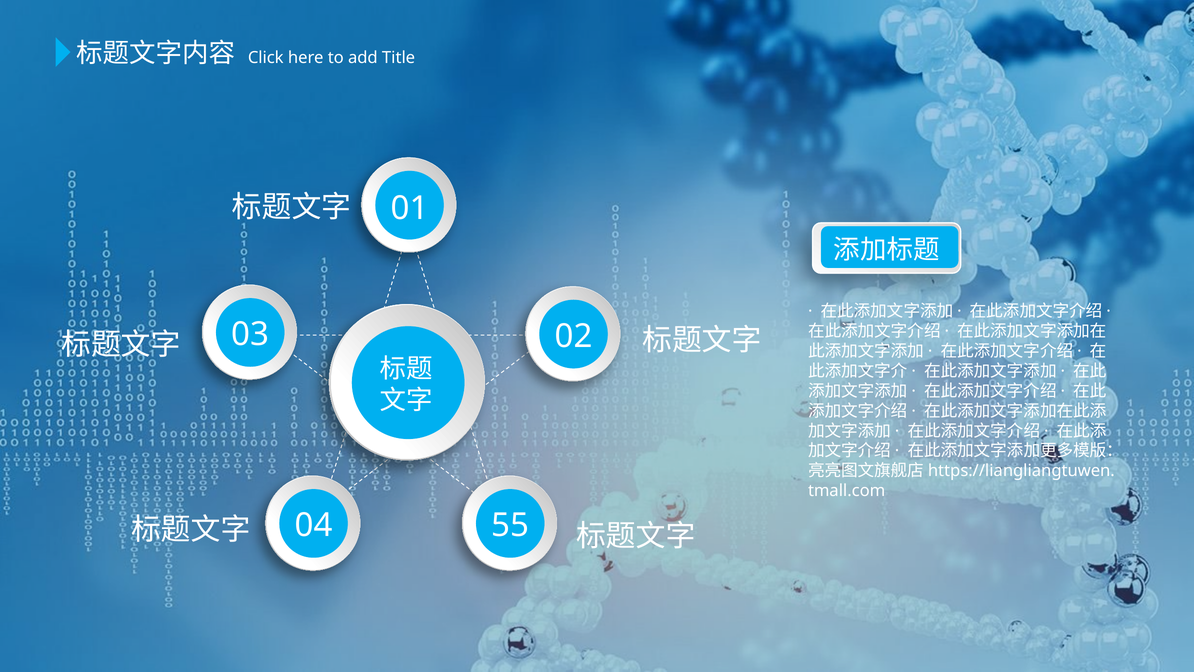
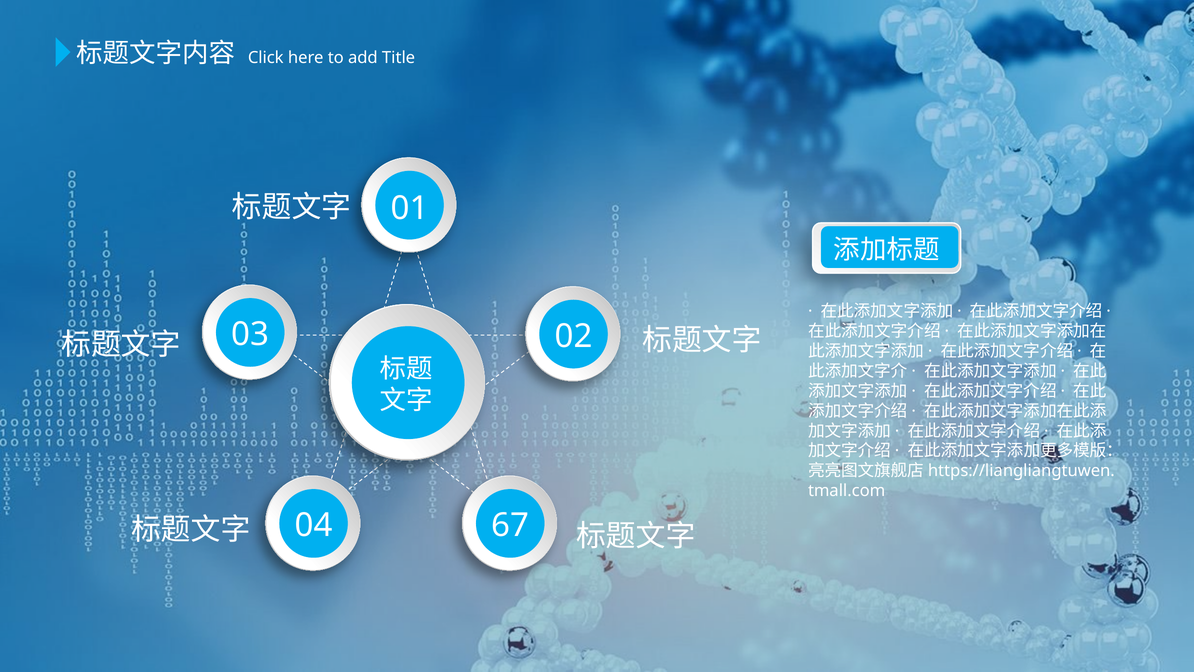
55: 55 -> 67
